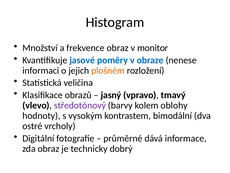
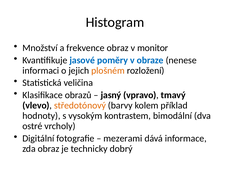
středotónový colour: purple -> orange
oblohy: oblohy -> příklad
průměrné: průměrné -> mezerami
